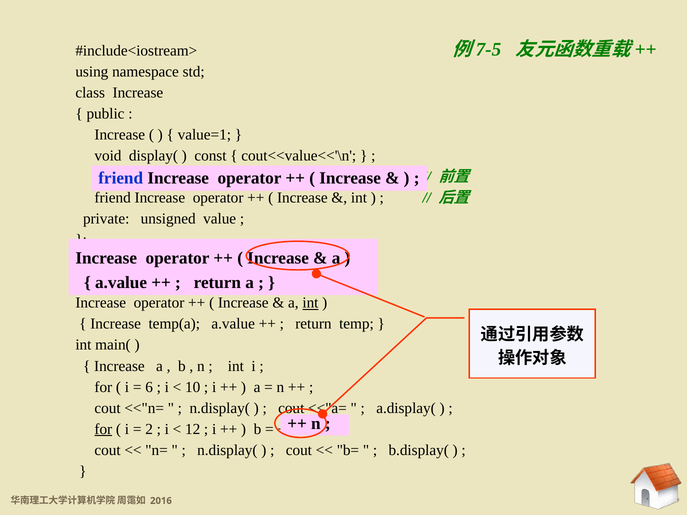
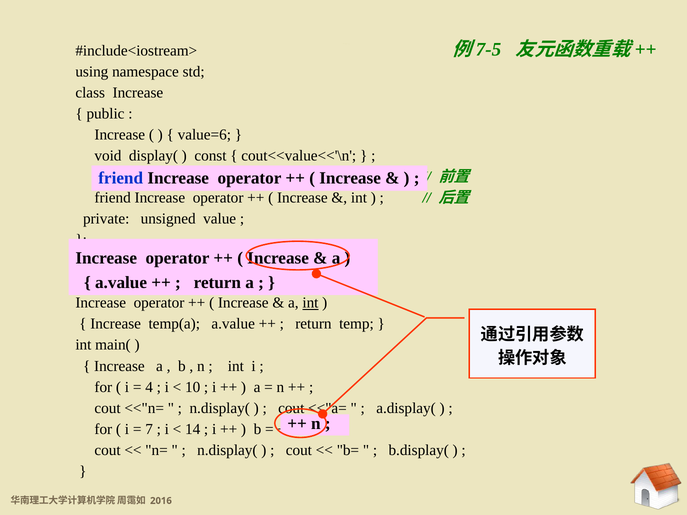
value=1: value=1 -> value=6
6: 6 -> 4
for at (103, 429) underline: present -> none
2: 2 -> 7
12: 12 -> 14
